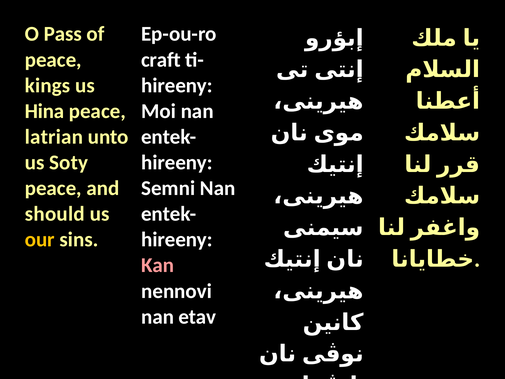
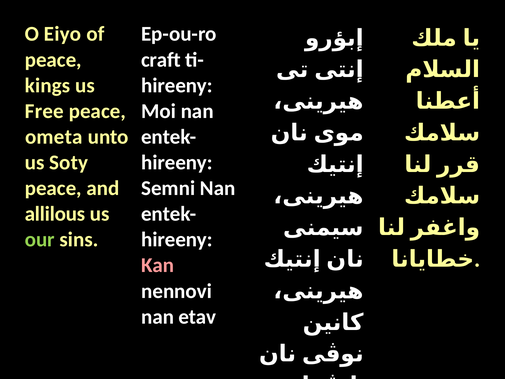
Pass: Pass -> Eiyo
Hina: Hina -> Free
latrian: latrian -> ometa
should: should -> allilous
our colour: yellow -> light green
